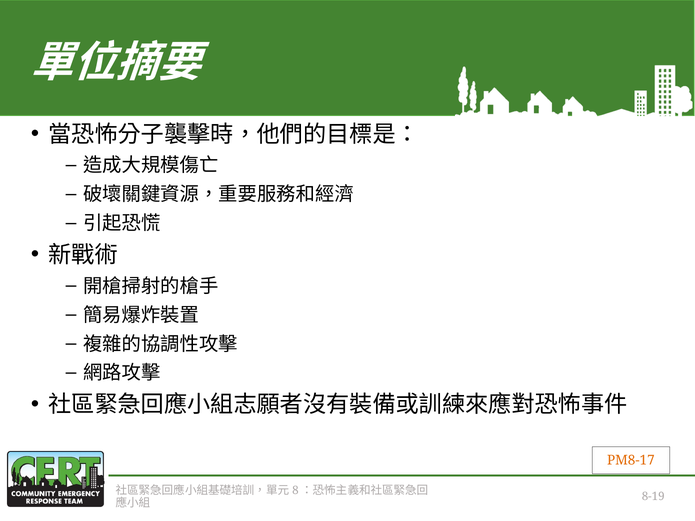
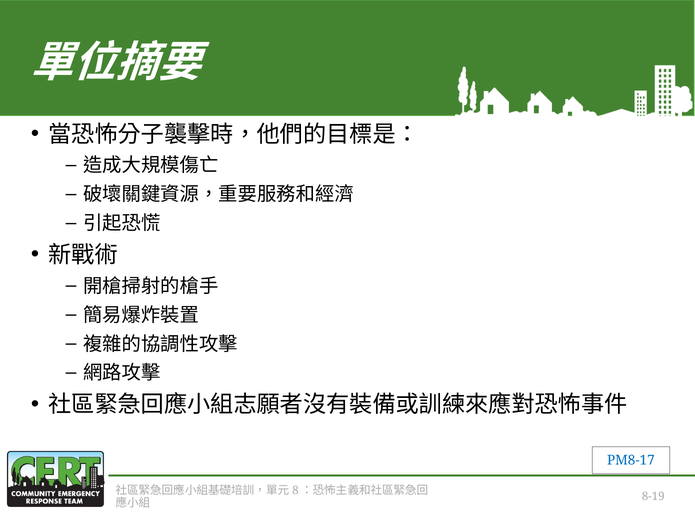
PM8-17 colour: orange -> blue
